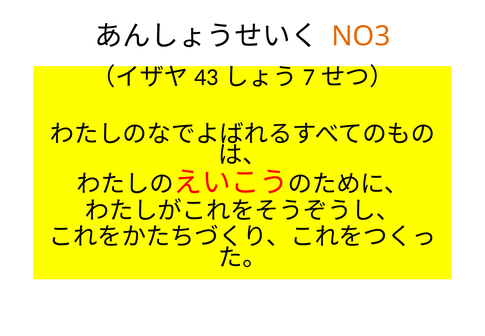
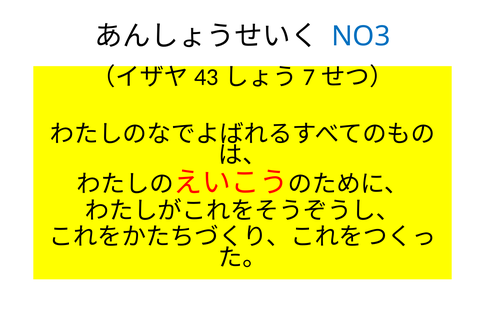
NO3 colour: orange -> blue
